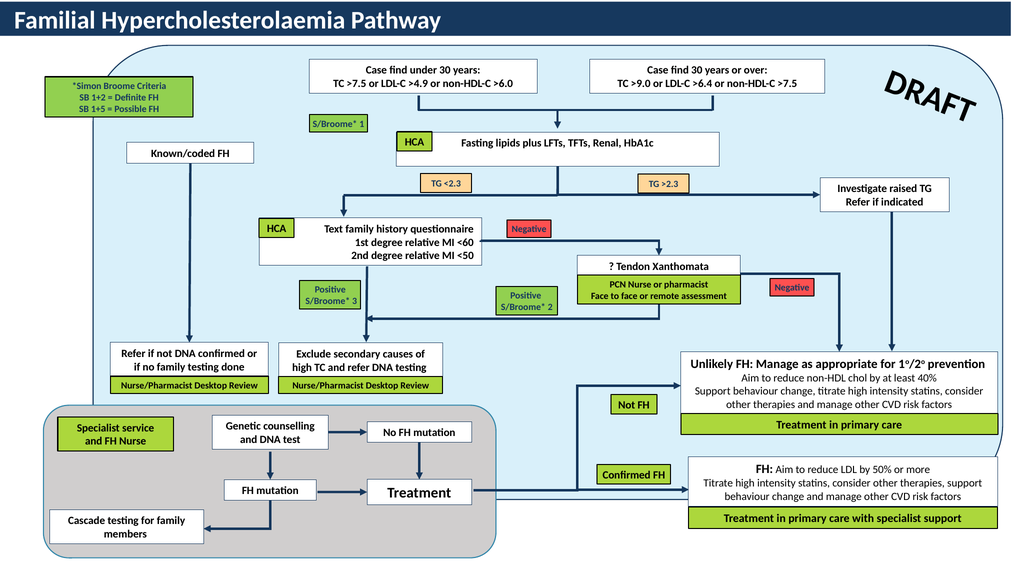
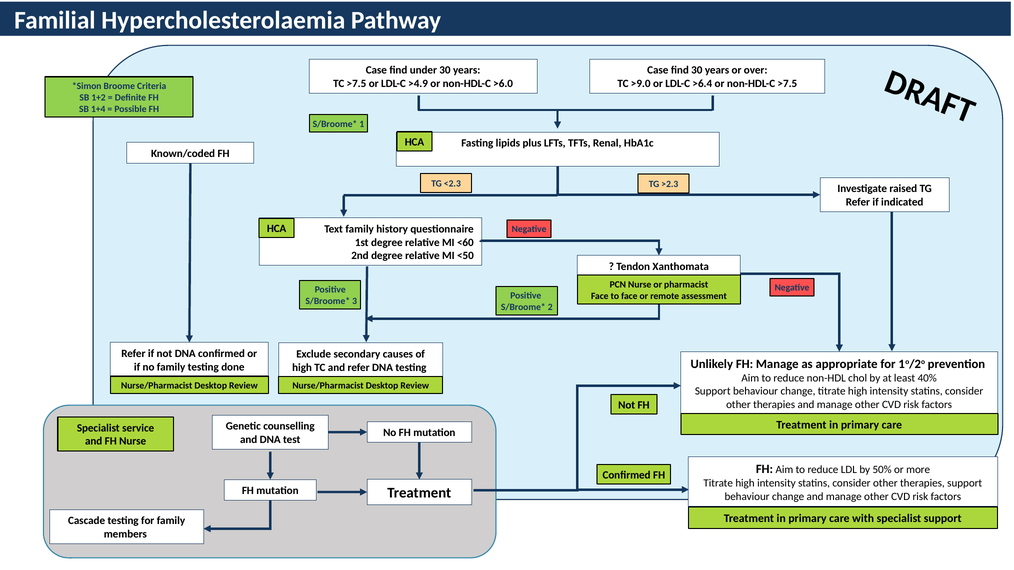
1+5: 1+5 -> 1+4
